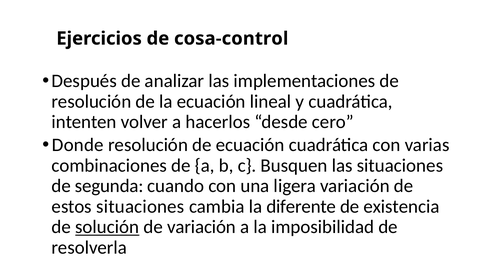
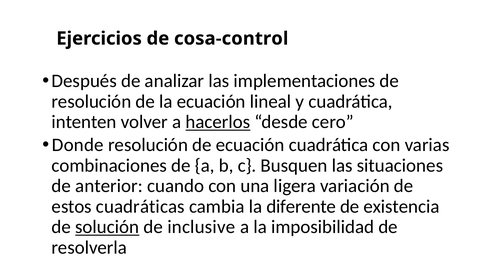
hacerlos underline: none -> present
segunda: segunda -> anterior
estos situaciones: situaciones -> cuadráticas
de variación: variación -> inclusive
